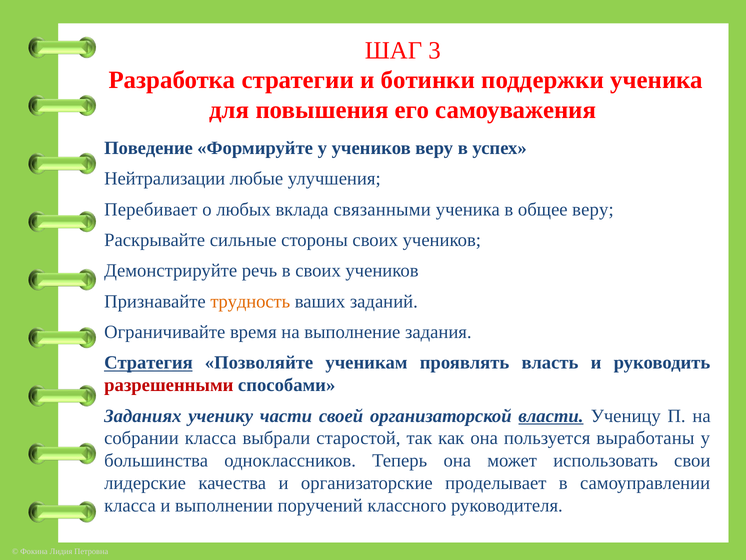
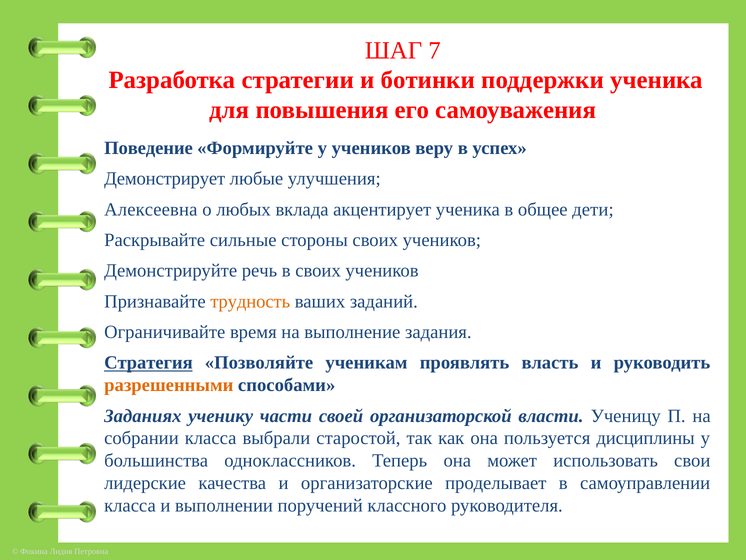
3: 3 -> 7
Нейтрализации: Нейтрализации -> Демонстрирует
Перебивает: Перебивает -> Алексеевна
связанными: связанными -> акцентирует
общее веру: веру -> дети
разрешенными colour: red -> orange
власти underline: present -> none
выработаны: выработаны -> дисциплины
